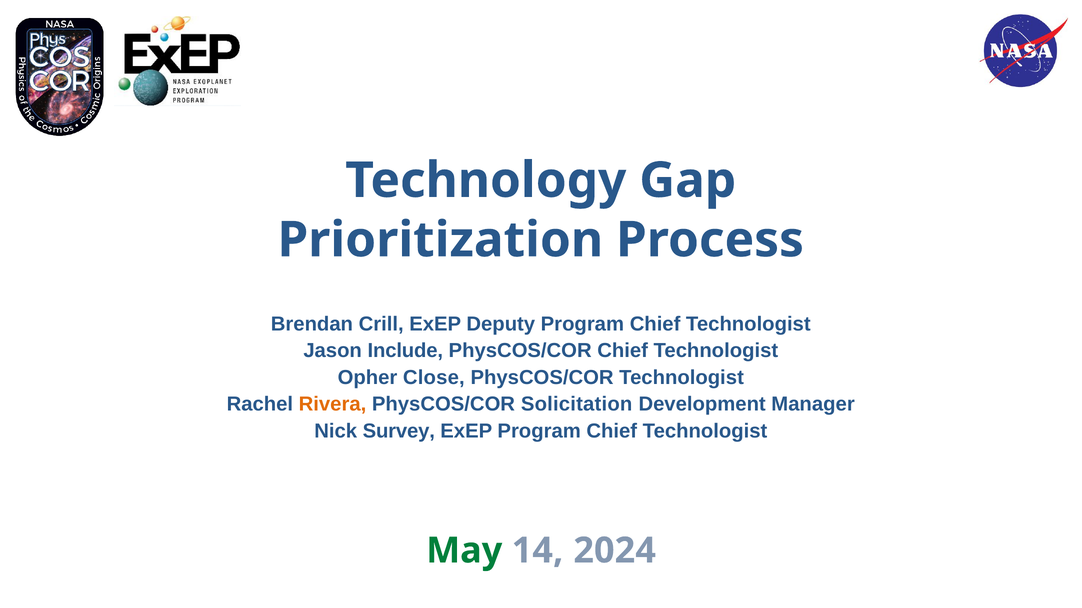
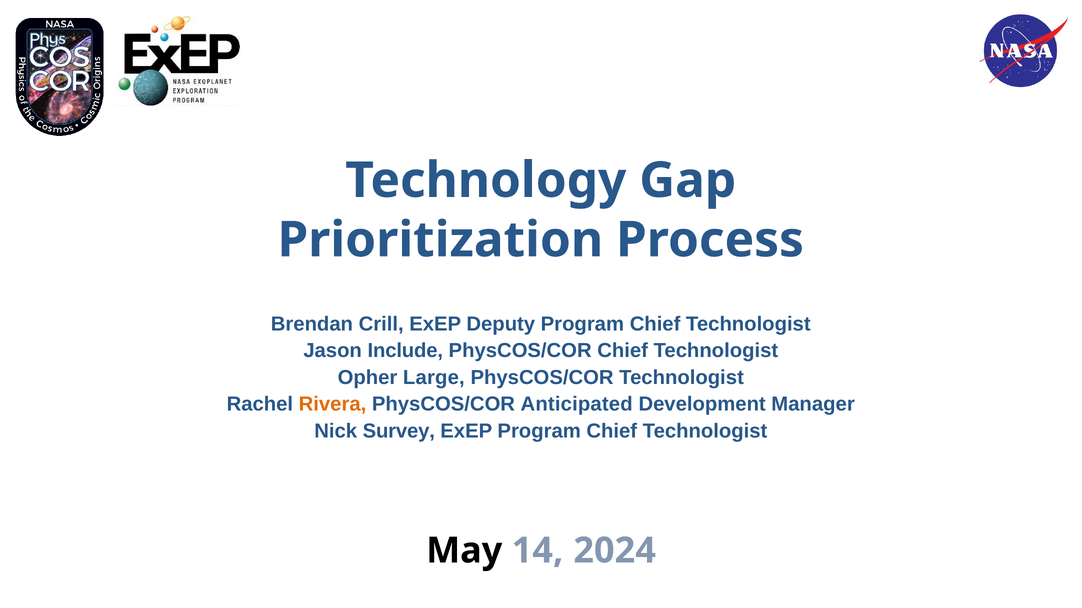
Close: Close -> Large
Solicitation: Solicitation -> Anticipated
May colour: green -> black
